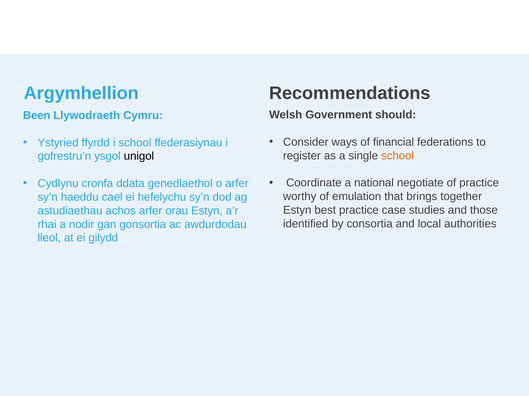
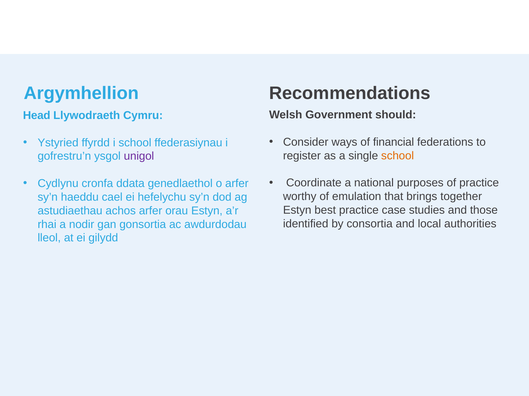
Been: Been -> Head
unigol colour: black -> purple
negotiate: negotiate -> purposes
